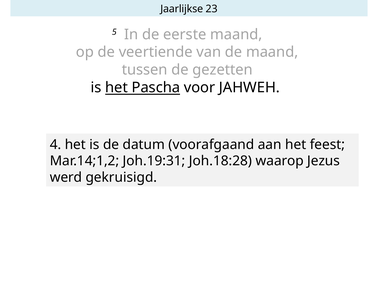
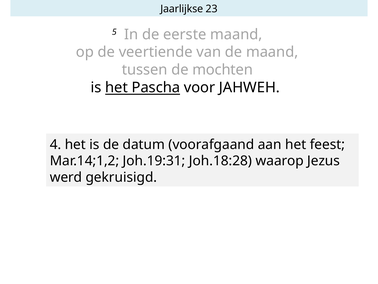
gezetten: gezetten -> mochten
